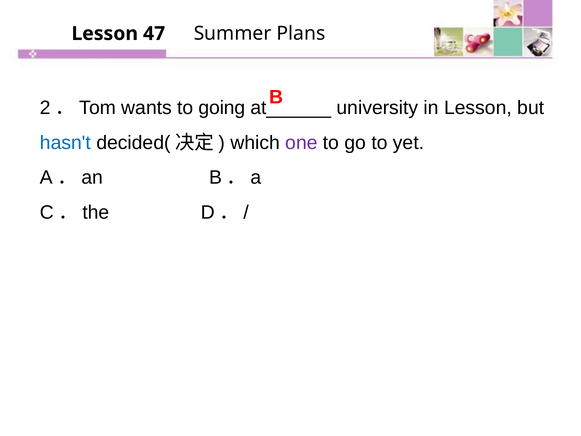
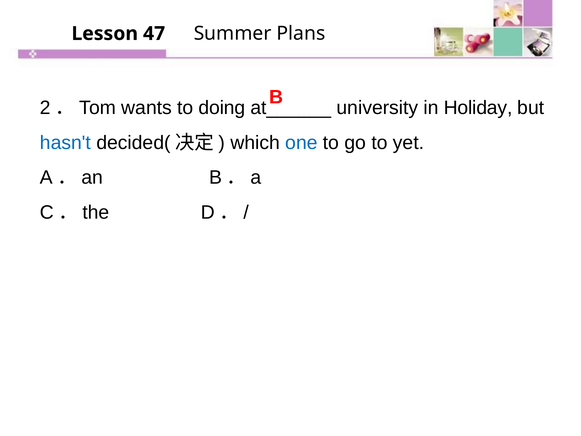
going: going -> doing
in Lesson: Lesson -> Holiday
one colour: purple -> blue
